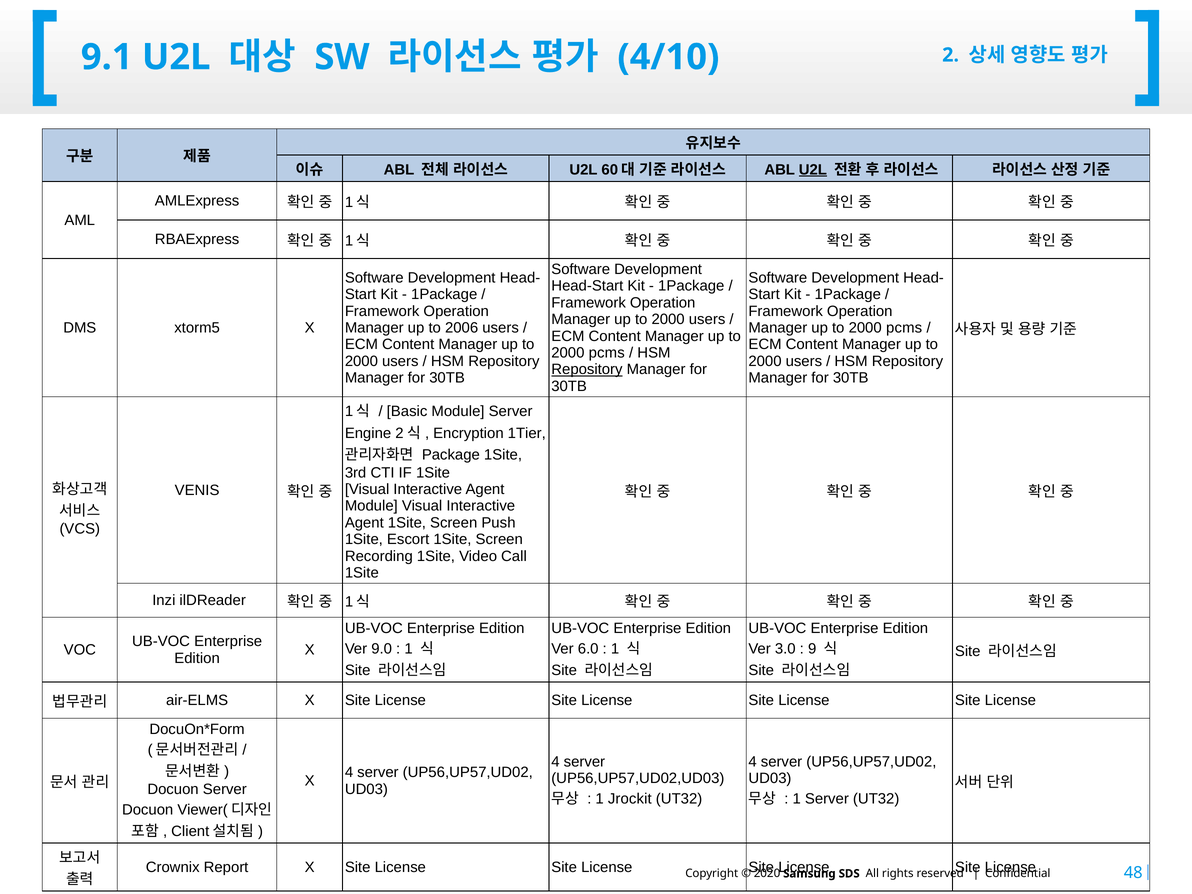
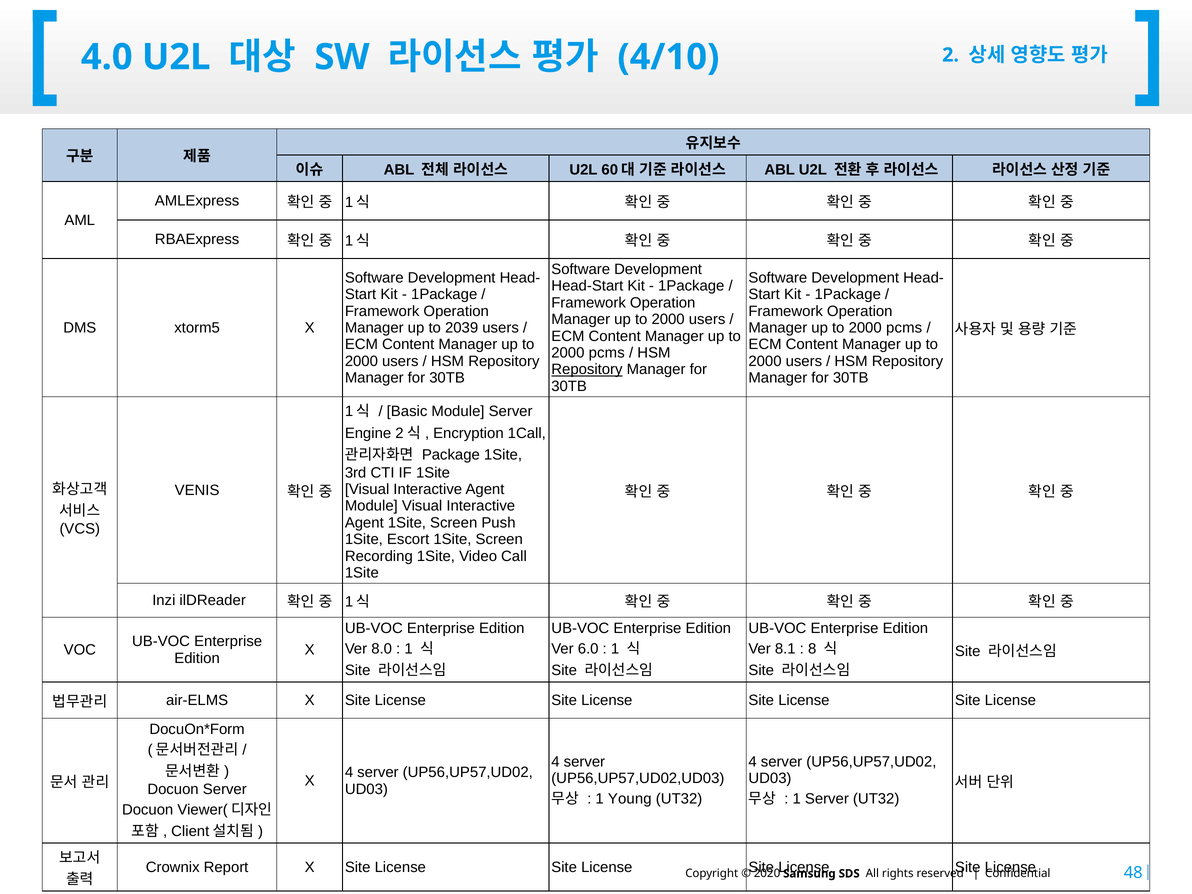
9.1: 9.1 -> 4.0
U2L at (813, 170) underline: present -> none
2006: 2006 -> 2039
1Tier: 1Tier -> 1Call
9.0: 9.0 -> 8.0
3.0: 3.0 -> 8.1
9: 9 -> 8
Jrockit: Jrockit -> Young
